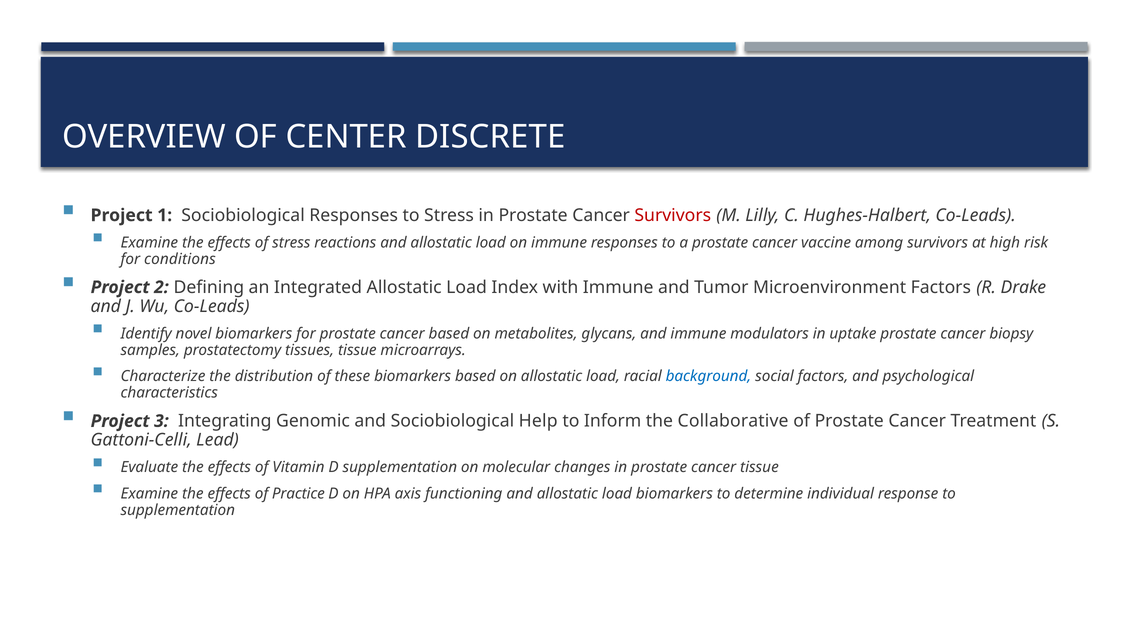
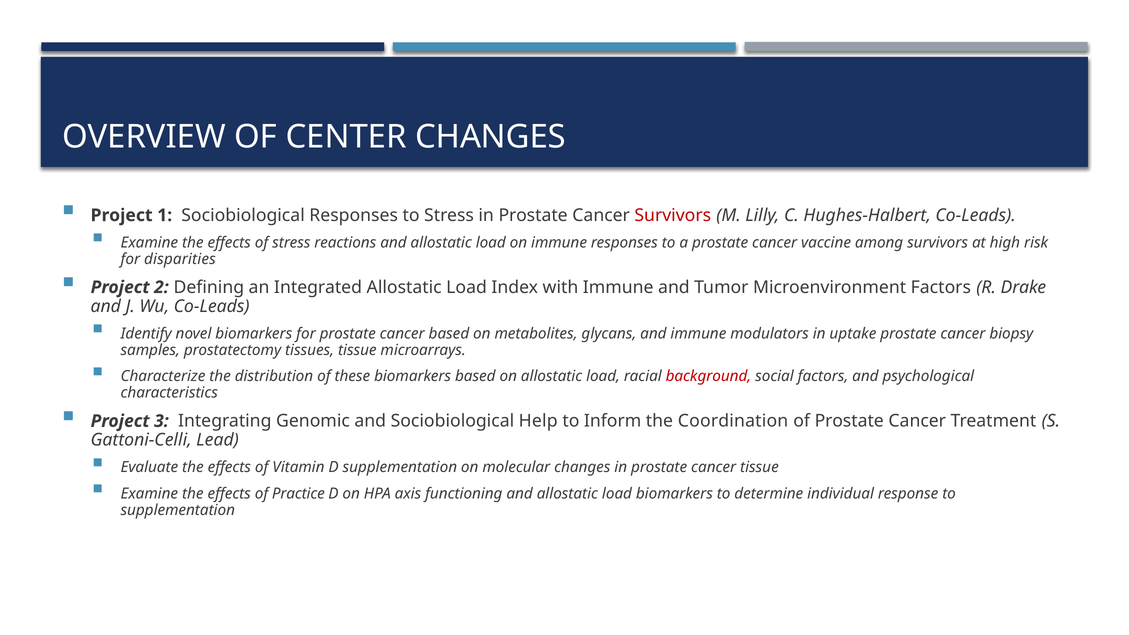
CENTER DISCRETE: DISCRETE -> CHANGES
conditions: conditions -> disparities
background colour: blue -> red
Collaborative: Collaborative -> Coordination
